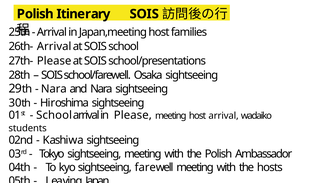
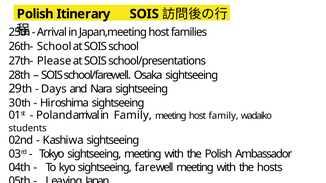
26th- Arrival: Arrival -> School
Nara at (54, 89): Nara -> Days
School at (54, 115): School -> Poland
in Please: Please -> Family
host arrival: arrival -> family
